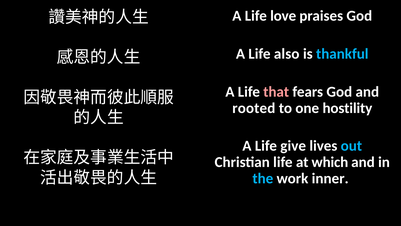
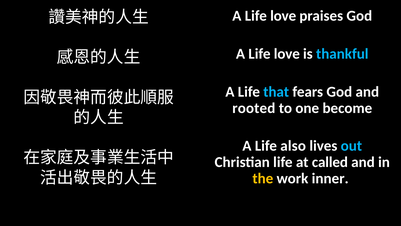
also at (287, 54): also -> love
that colour: pink -> light blue
hostility: hostility -> become
give: give -> also
which: which -> called
the colour: light blue -> yellow
